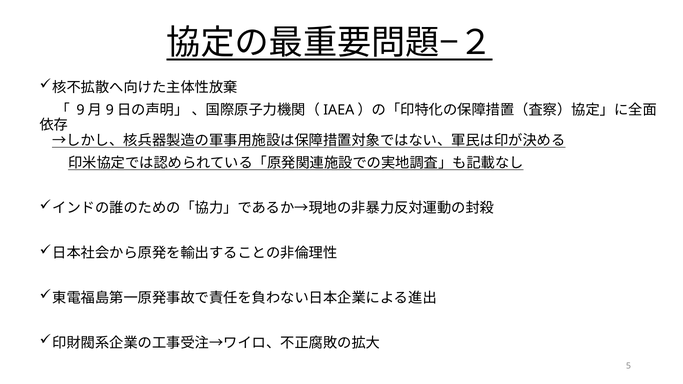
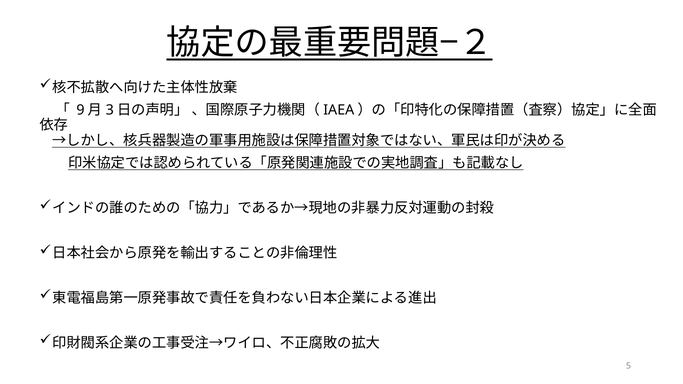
9 at (110, 110): 9 -> 3
